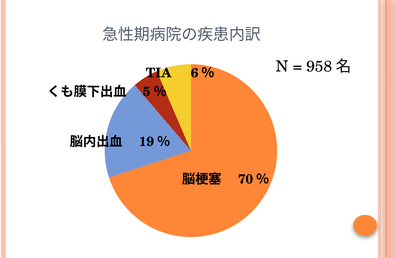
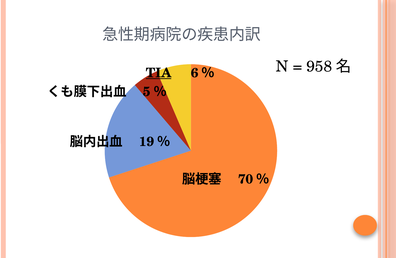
TIA underline: none -> present
